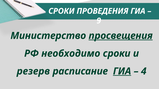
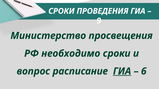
просвещения underline: present -> none
резерв: резерв -> вопрос
4: 4 -> 6
